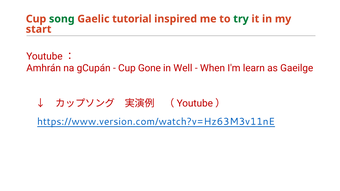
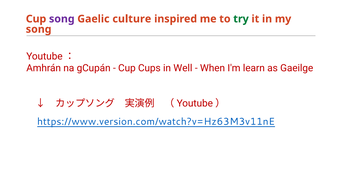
song at (62, 19) colour: green -> purple
tutorial: tutorial -> culture
start at (39, 29): start -> song
Gone: Gone -> Cups
